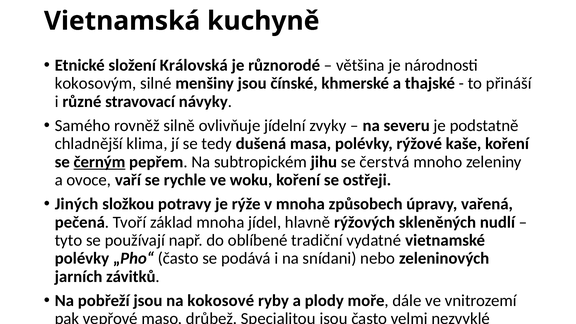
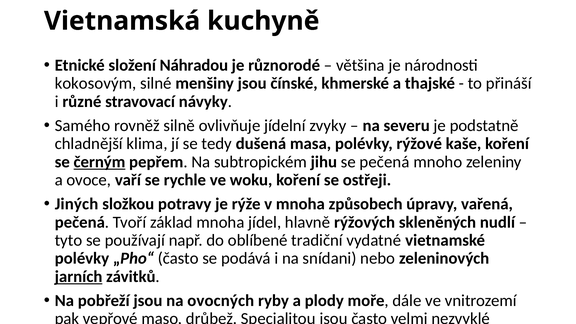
Královská: Královská -> Náhradou
se čerstvá: čerstvá -> pečená
jarních underline: none -> present
kokosové: kokosové -> ovocných
